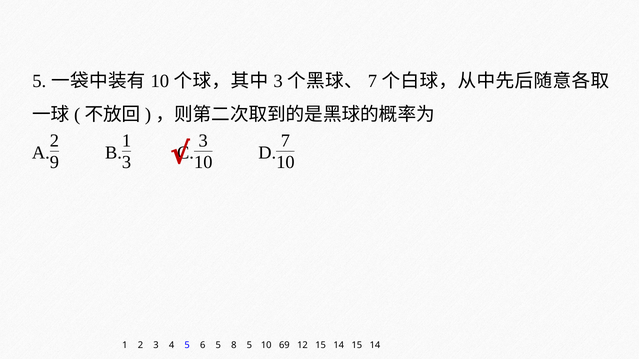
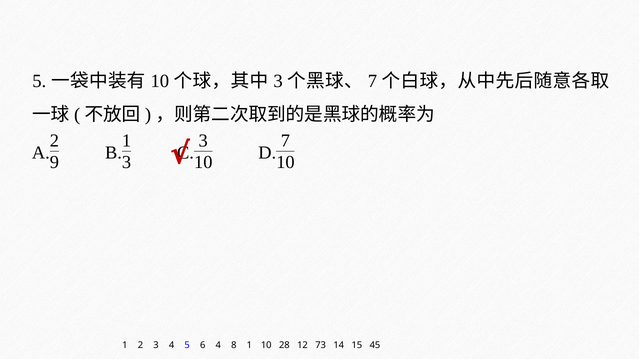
6 5: 5 -> 4
8 5: 5 -> 1
69: 69 -> 28
12 15: 15 -> 73
14 15 14: 14 -> 45
